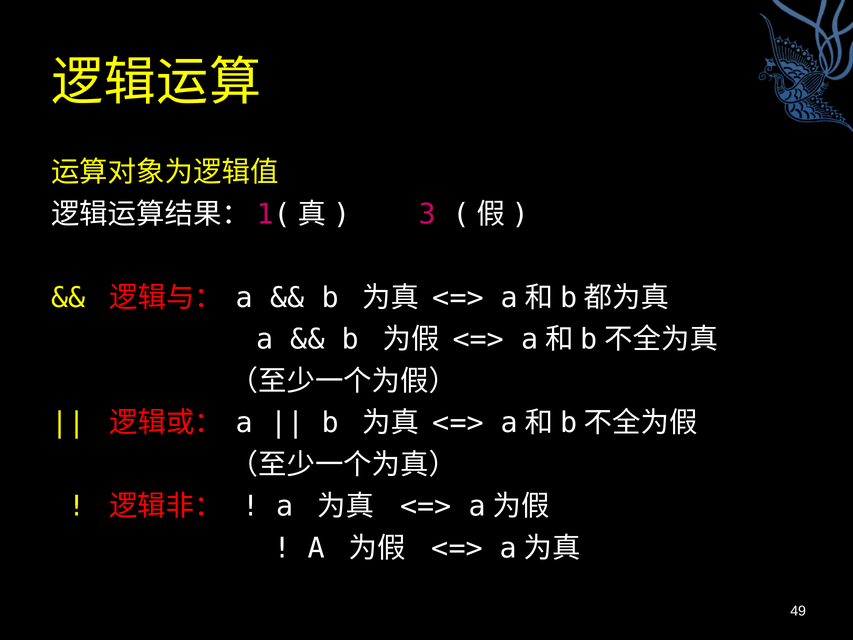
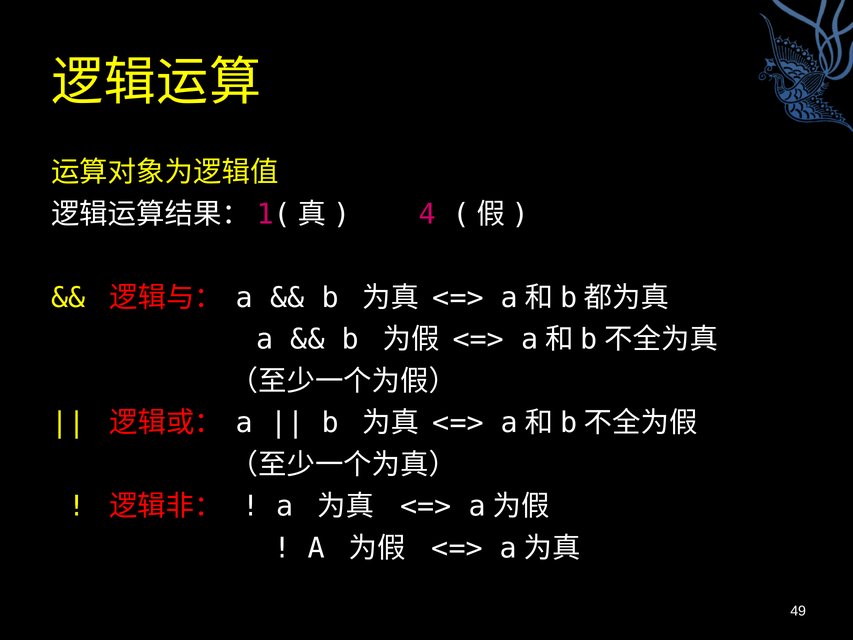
3: 3 -> 4
